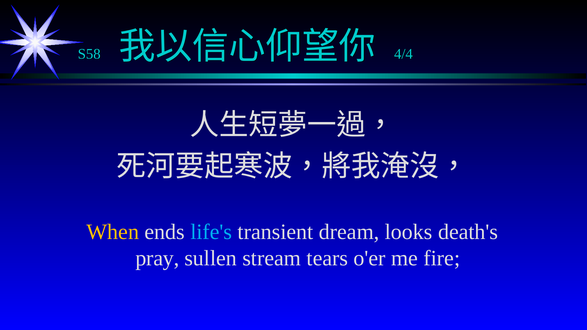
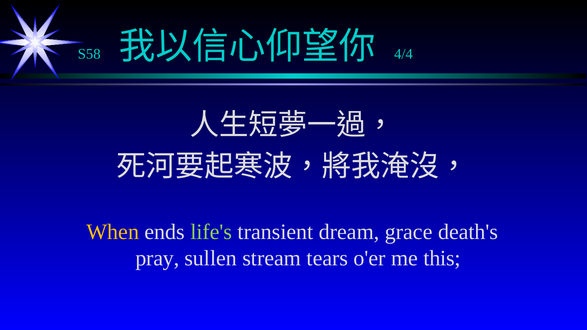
life's colour: light blue -> light green
looks: looks -> grace
fire: fire -> this
